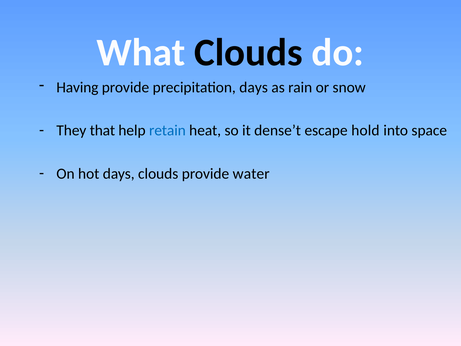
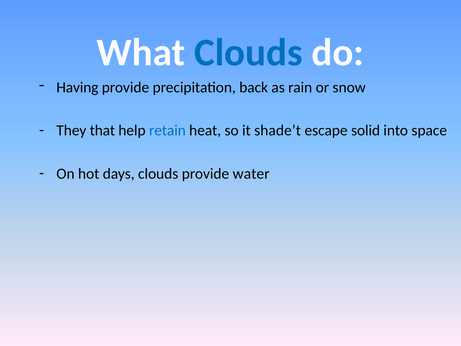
Clouds at (248, 52) colour: black -> blue
precipitation days: days -> back
dense’t: dense’t -> shade’t
hold: hold -> solid
